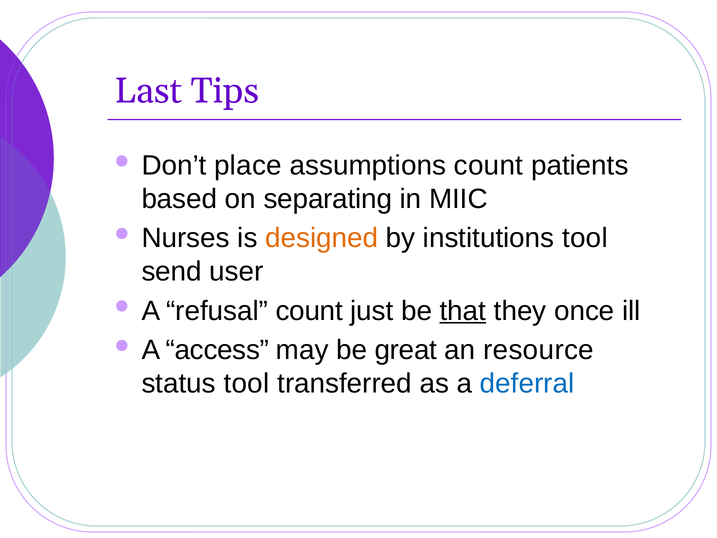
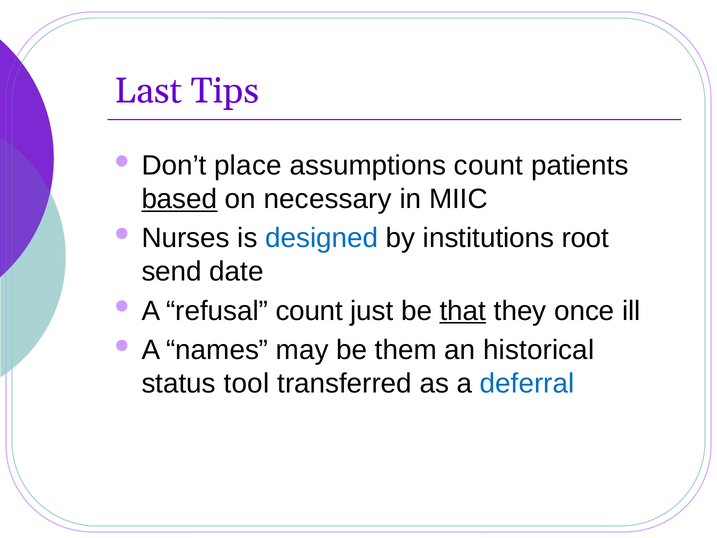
based underline: none -> present
separating: separating -> necessary
designed colour: orange -> blue
institutions tool: tool -> root
user: user -> date
access: access -> names
great: great -> them
resource: resource -> historical
